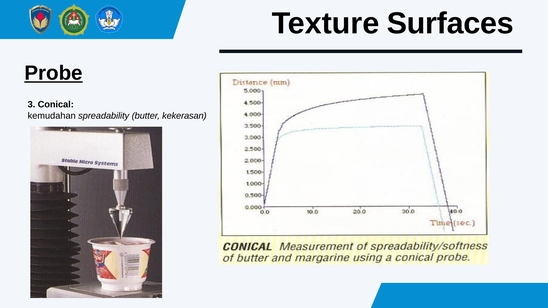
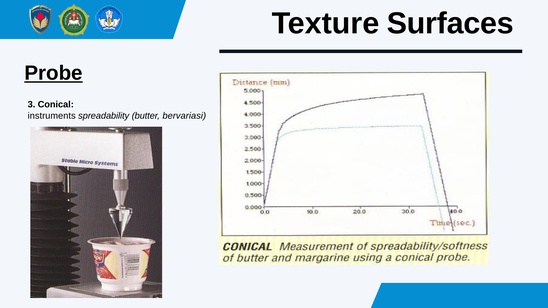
kemudahan: kemudahan -> instruments
kekerasan: kekerasan -> bervariasi
